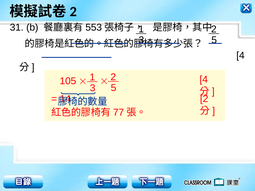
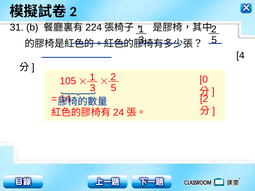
553: 553 -> 224
4 at (204, 80): 4 -> 0
77: 77 -> 24
